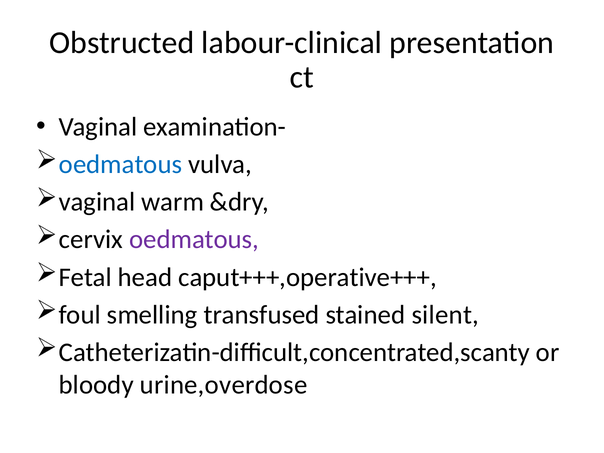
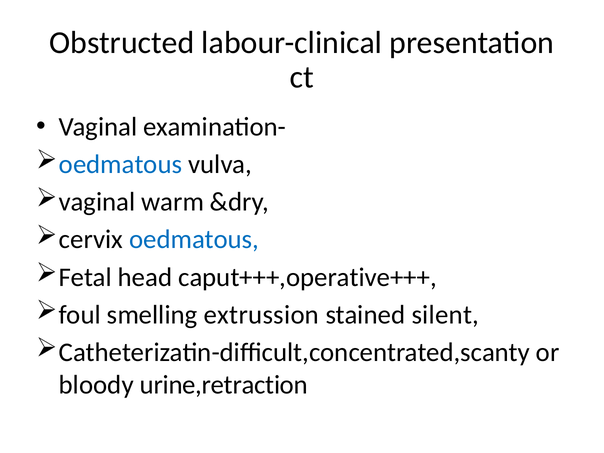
oedmatous at (194, 240) colour: purple -> blue
transfused: transfused -> extrussion
urine,overdose: urine,overdose -> urine,retraction
